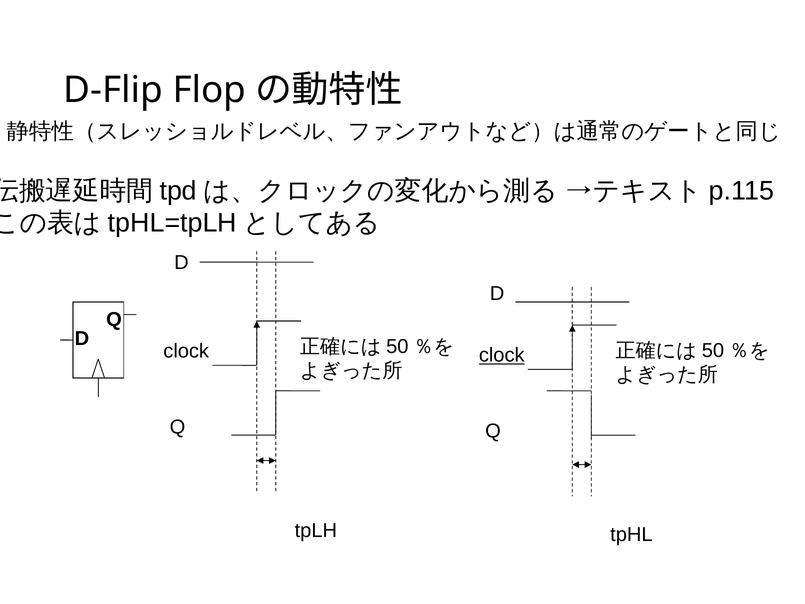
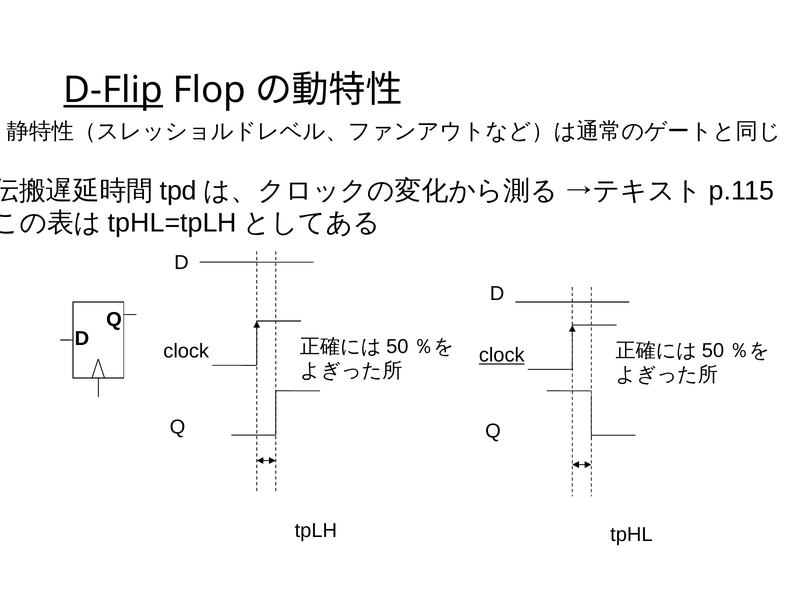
D-Flip underline: none -> present
